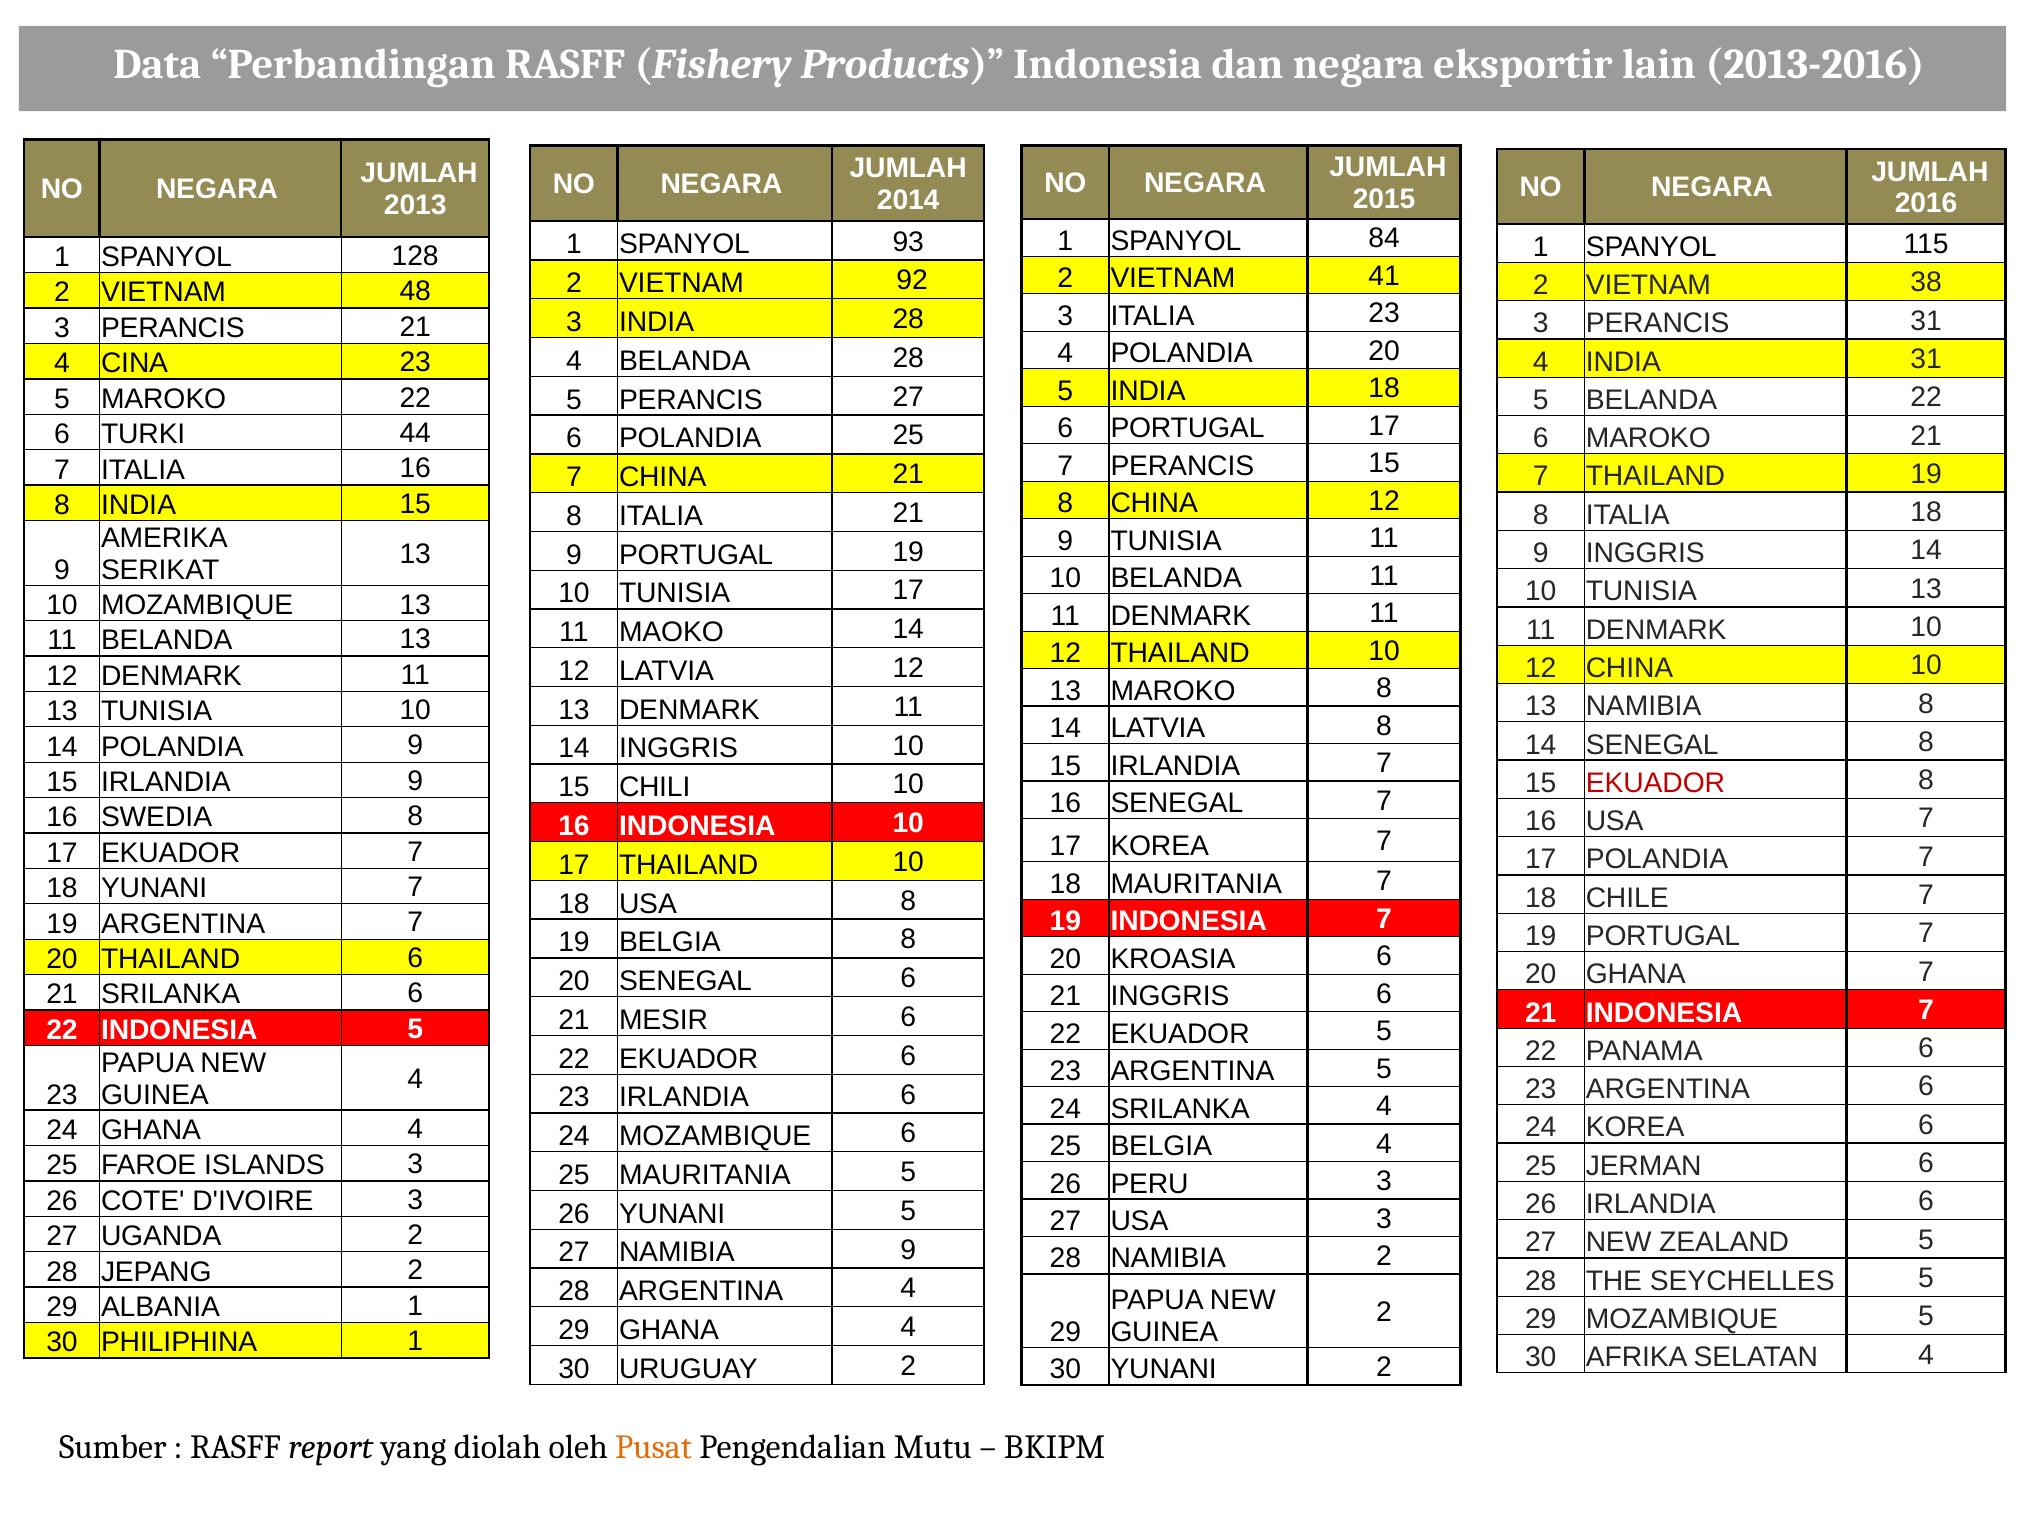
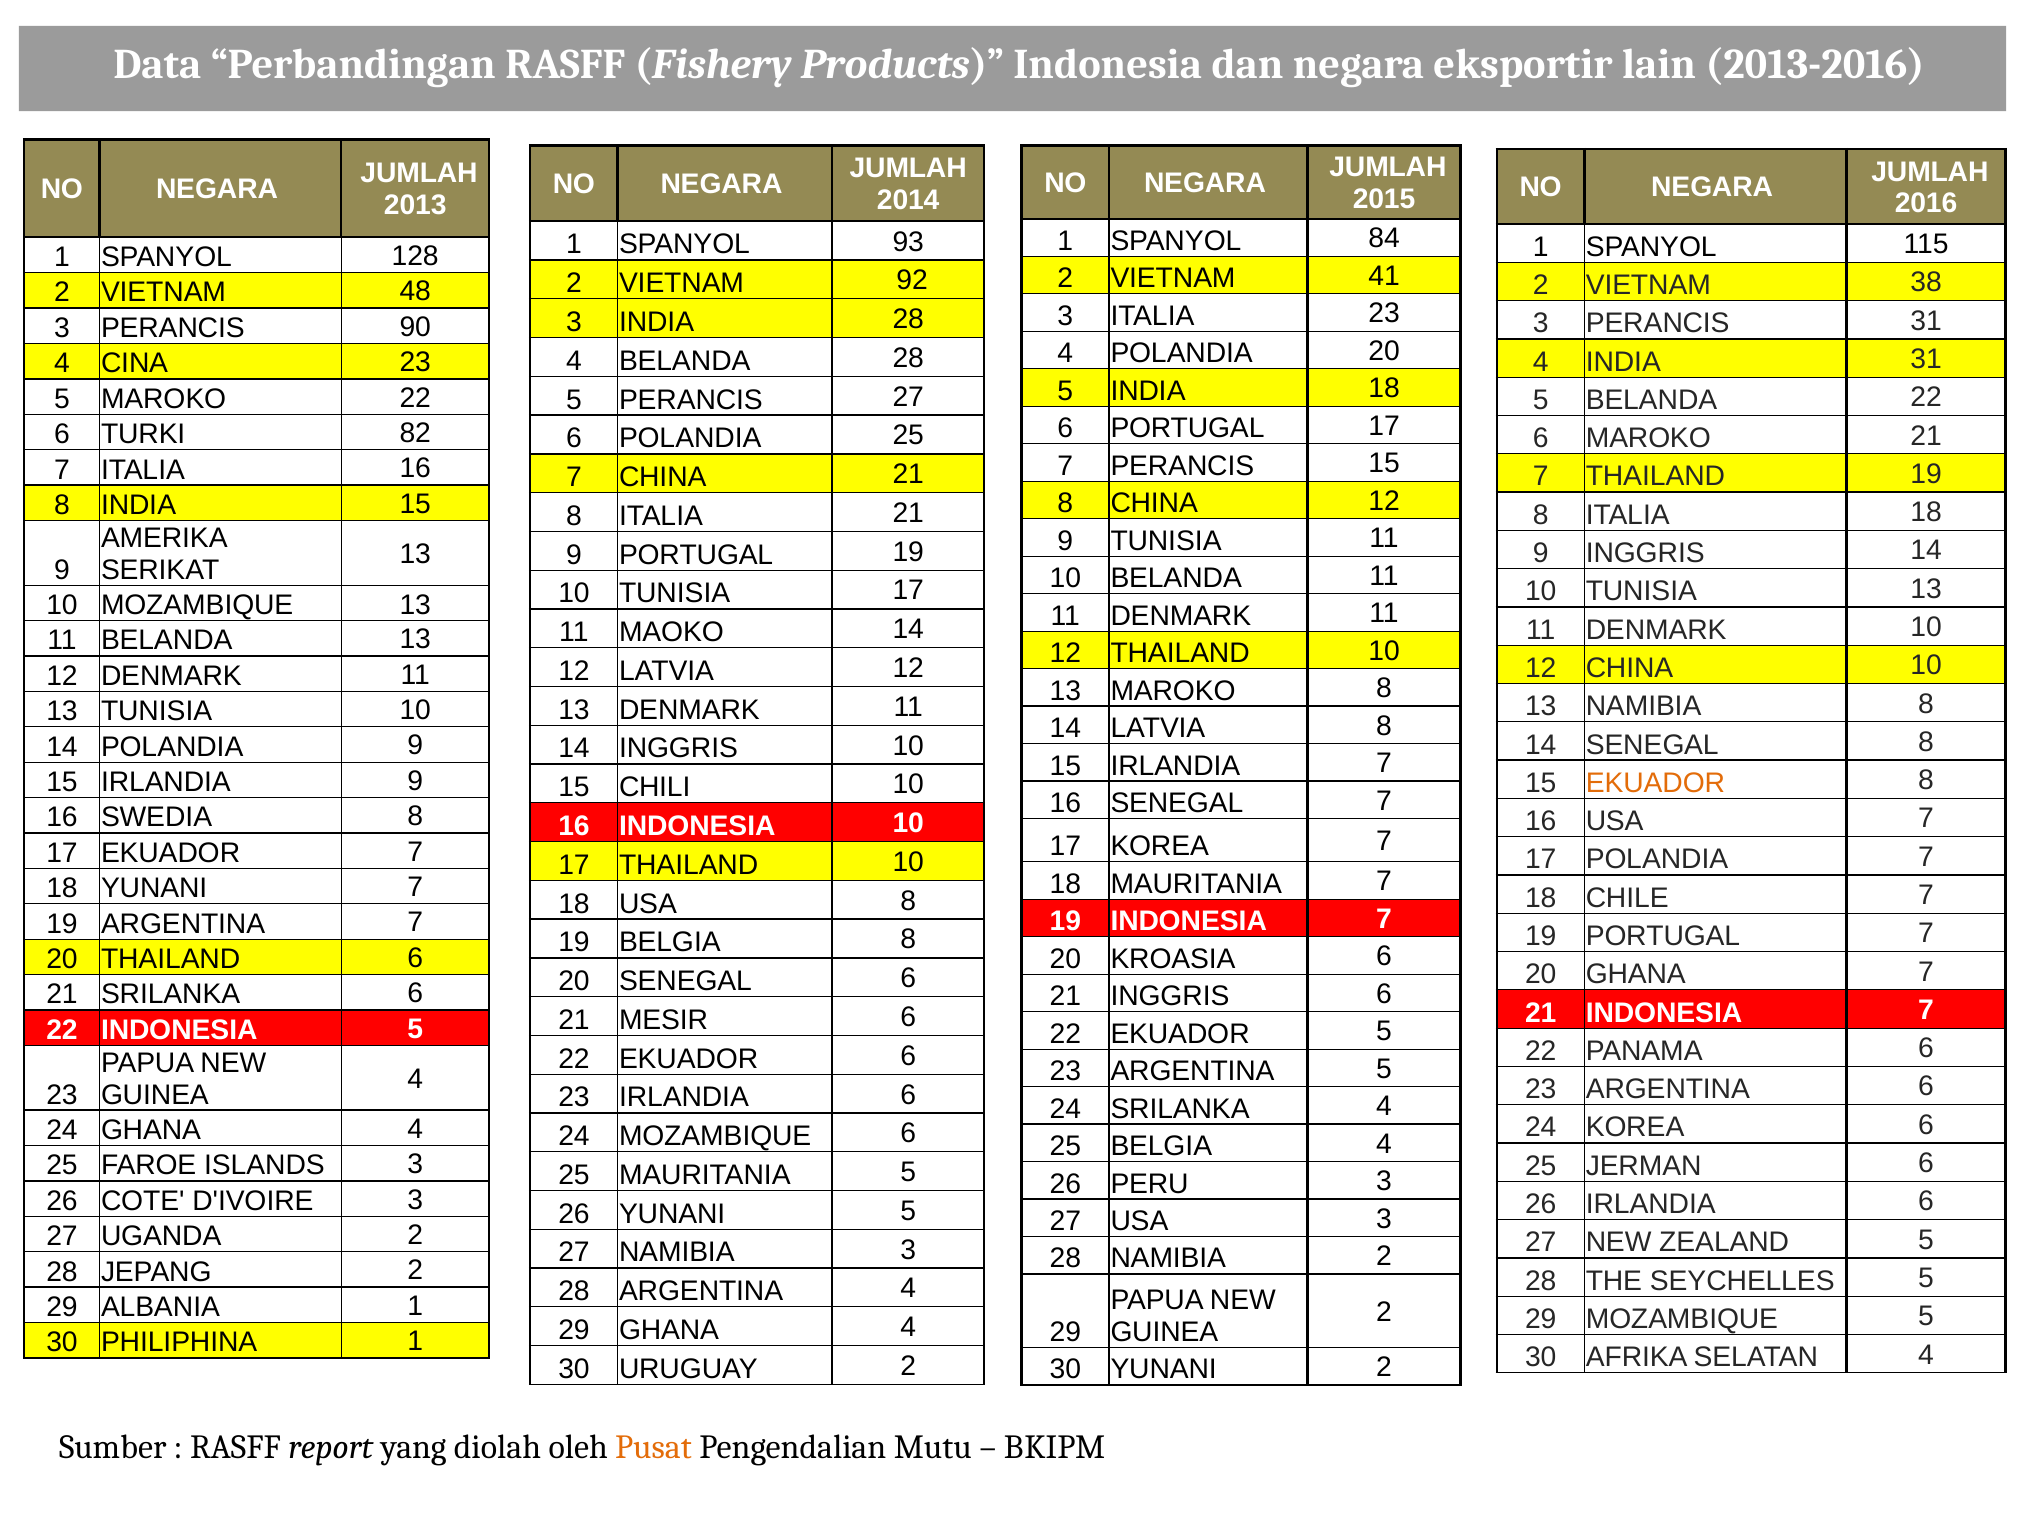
PERANCIS 21: 21 -> 90
44: 44 -> 82
EKUADOR at (1655, 783) colour: red -> orange
NAMIBIA 9: 9 -> 3
